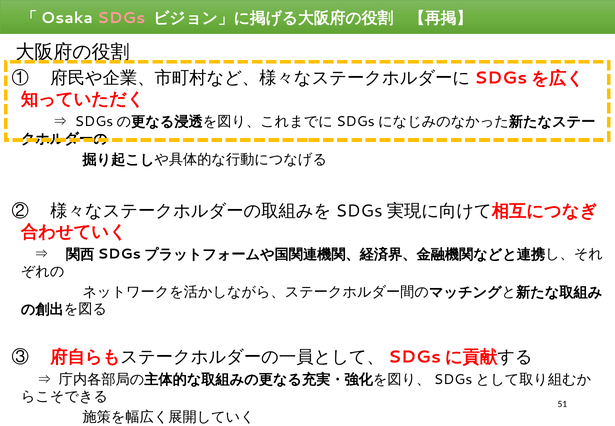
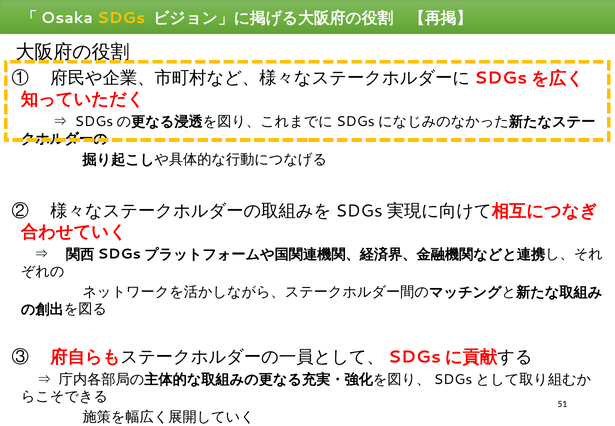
SDGs colour: pink -> yellow
